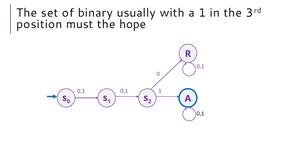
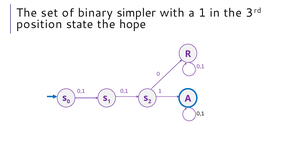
usually: usually -> simpler
must: must -> state
